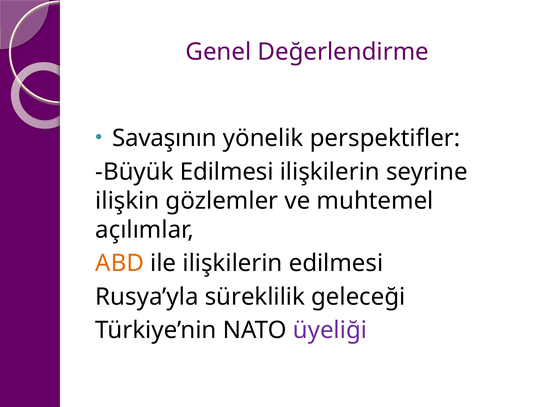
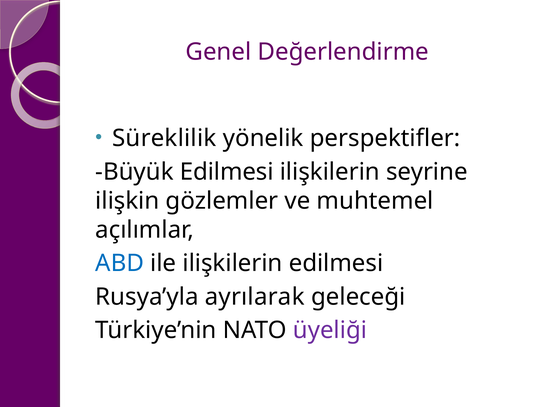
Savaşının: Savaşının -> Süreklilik
ABD colour: orange -> blue
süreklilik: süreklilik -> ayrılarak
